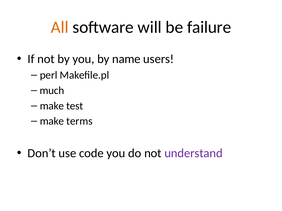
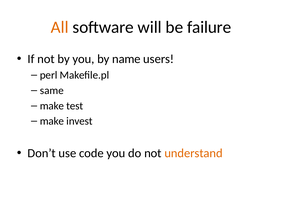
much: much -> same
terms: terms -> invest
understand colour: purple -> orange
